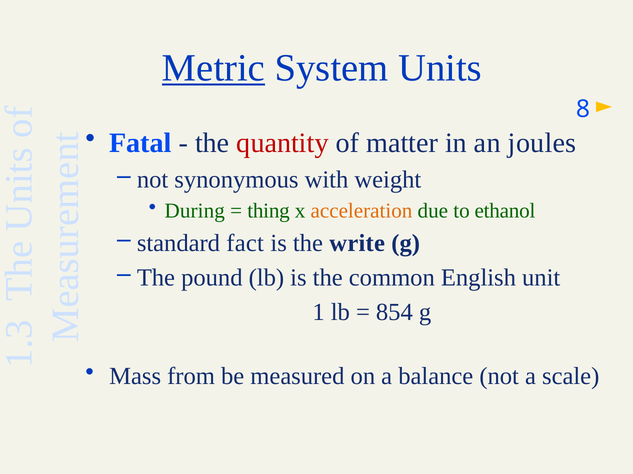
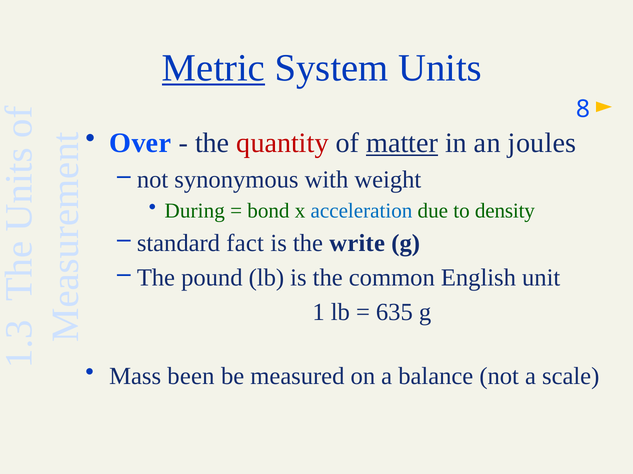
Fatal: Fatal -> Over
matter underline: none -> present
thing: thing -> bond
acceleration colour: orange -> blue
ethanol: ethanol -> density
854: 854 -> 635
from: from -> been
